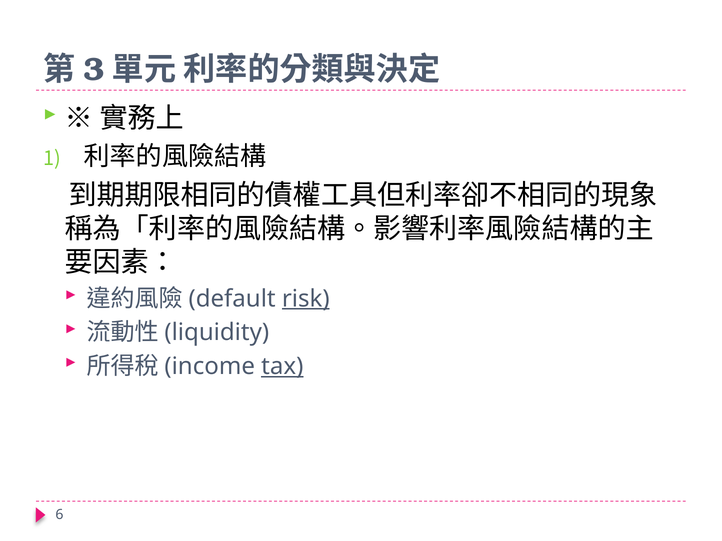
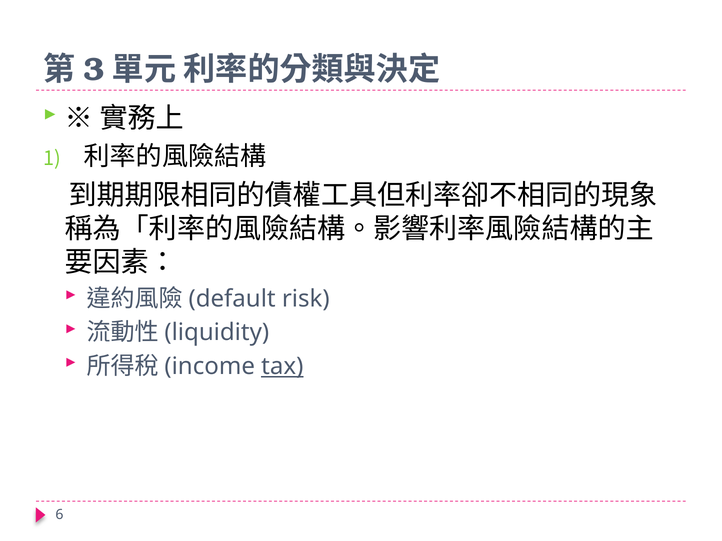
risk underline: present -> none
